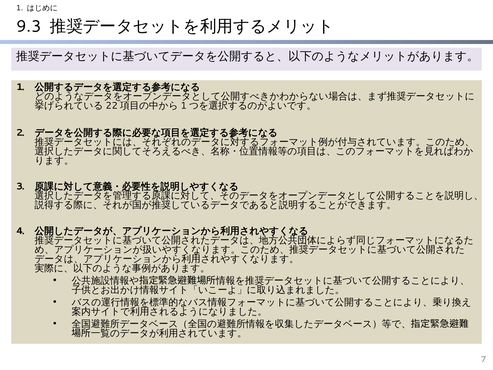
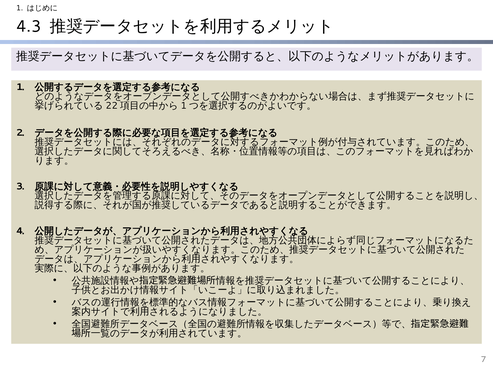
9.3: 9.3 -> 4.3
